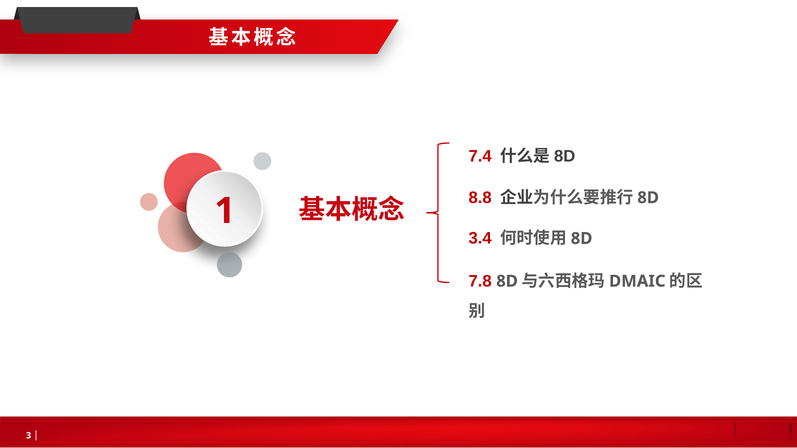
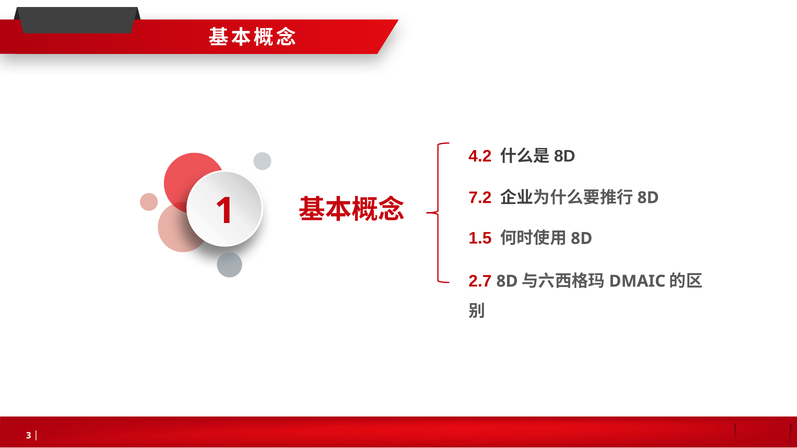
7.4: 7.4 -> 4.2
8.8: 8.8 -> 7.2
3.4: 3.4 -> 1.5
7.8: 7.8 -> 2.7
